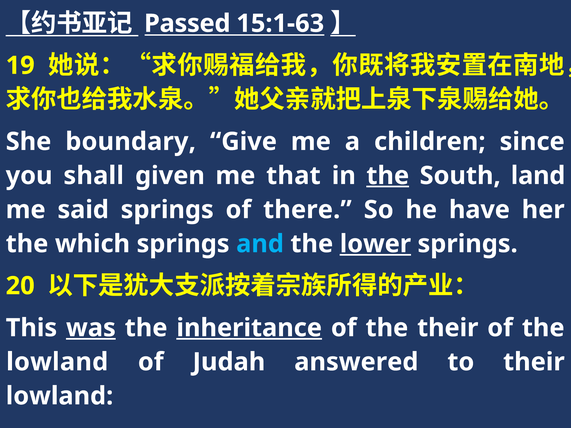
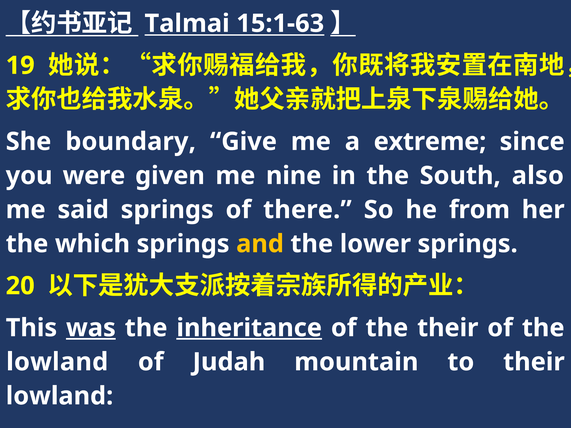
Passed: Passed -> Talmai
children: children -> extreme
shall: shall -> were
that: that -> nine
the at (388, 176) underline: present -> none
land: land -> also
have: have -> from
and colour: light blue -> yellow
lower underline: present -> none
answered: answered -> mountain
